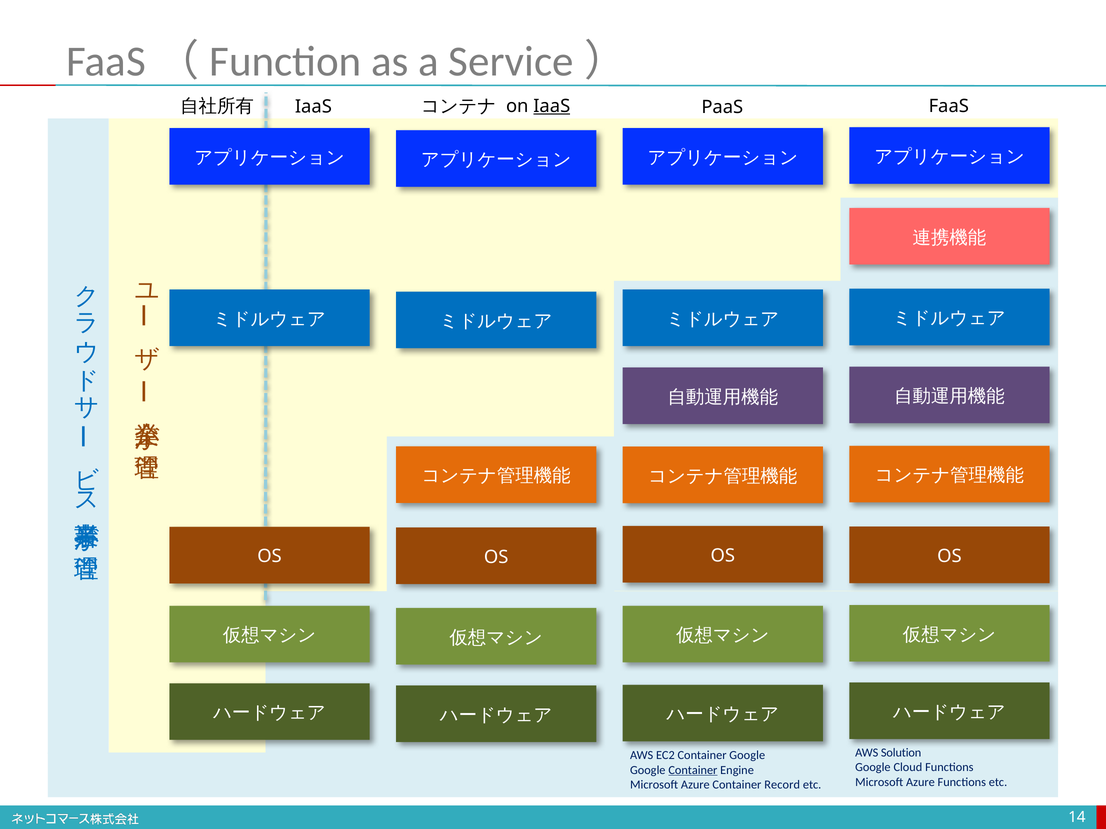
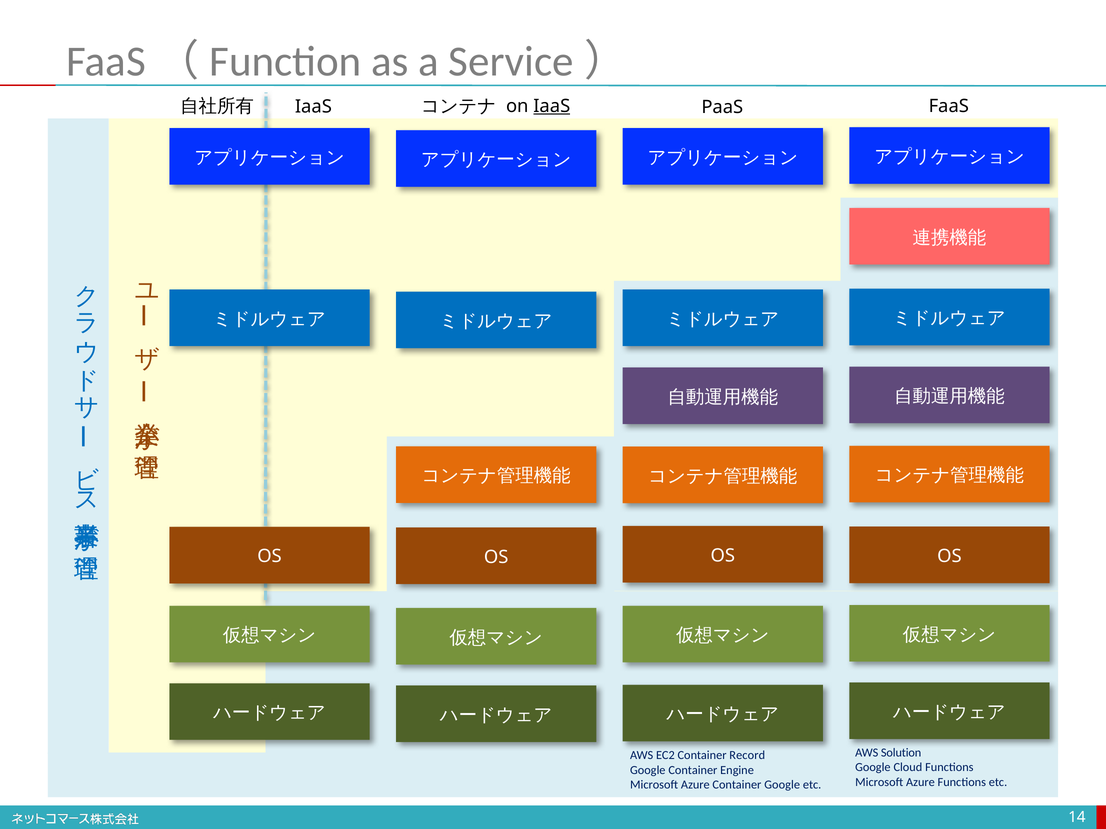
Container Google: Google -> Record
Container at (693, 770) underline: present -> none
Container Record: Record -> Google
